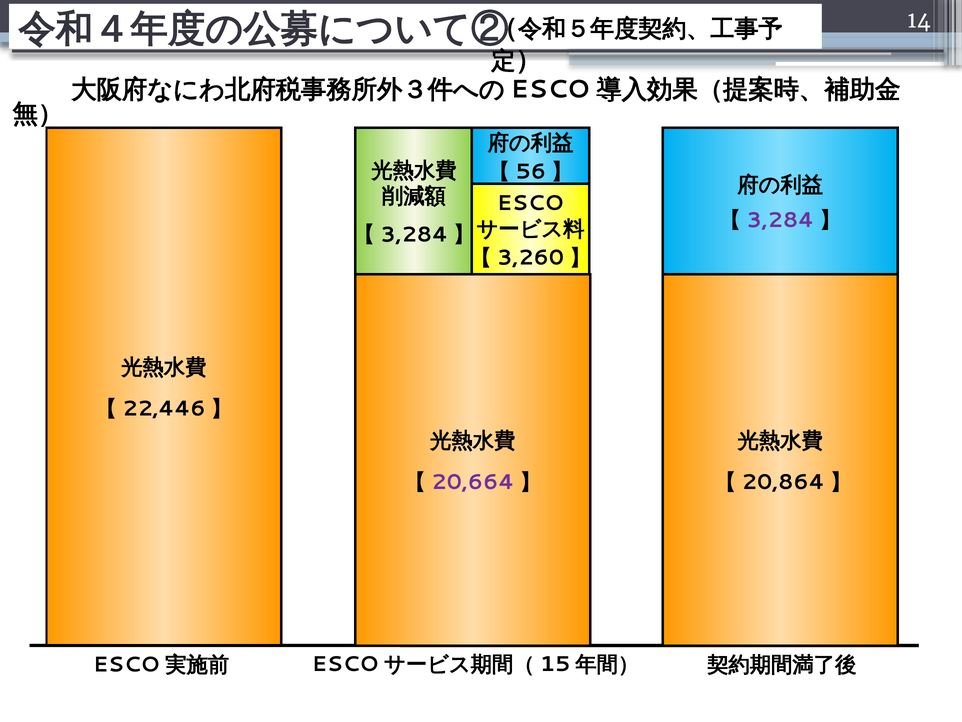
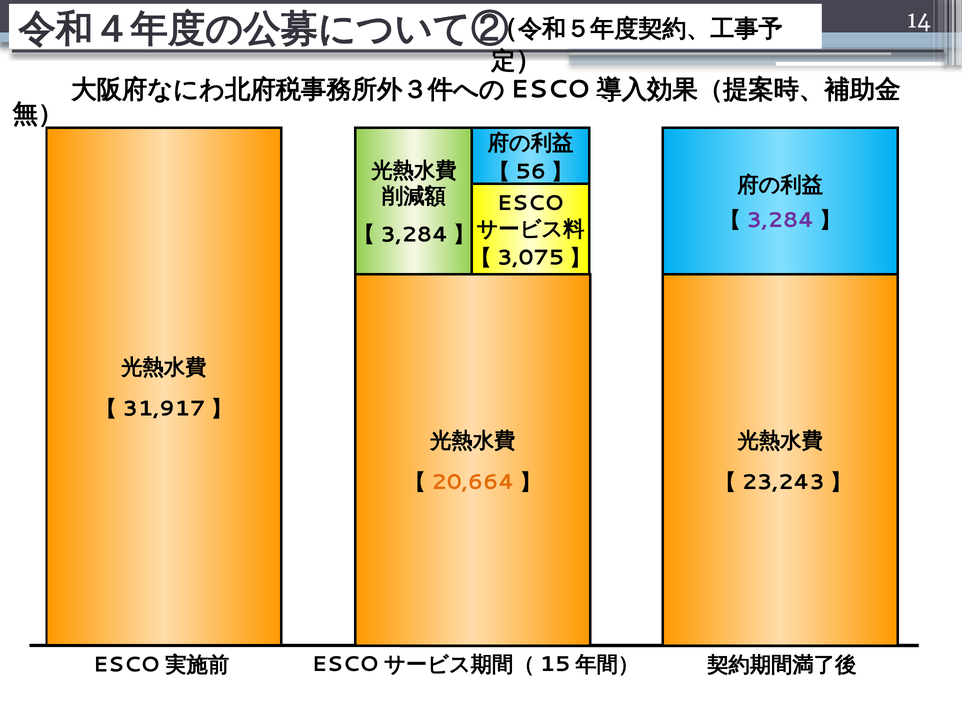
3,260: 3,260 -> 3,075
22,446: 22,446 -> 31,917
20,664 colour: purple -> orange
20,864: 20,864 -> 23,243
